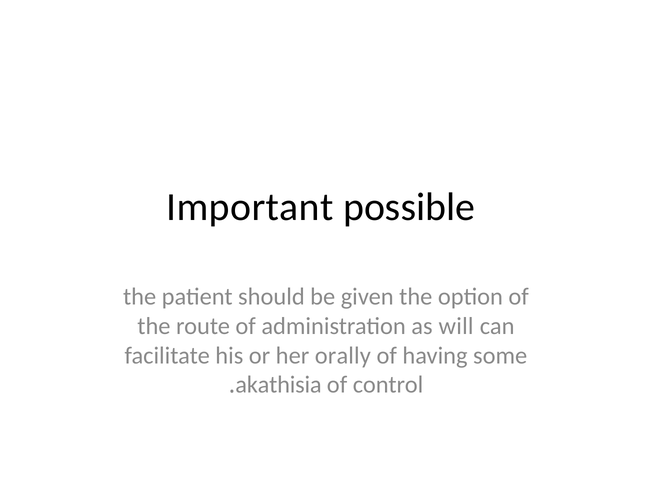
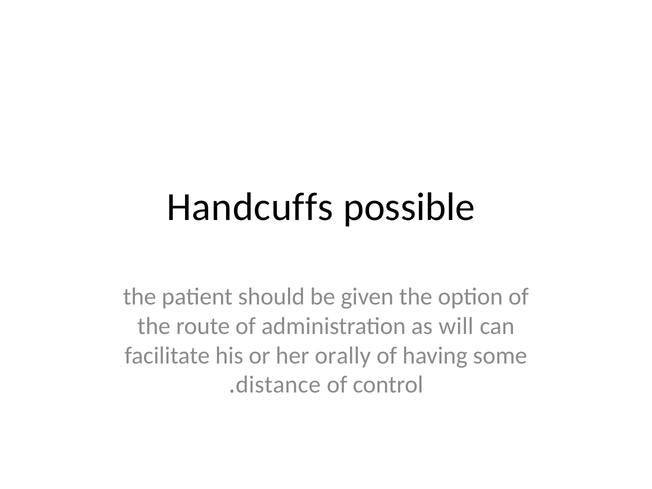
Important: Important -> Handcuffs
akathisia: akathisia -> distance
